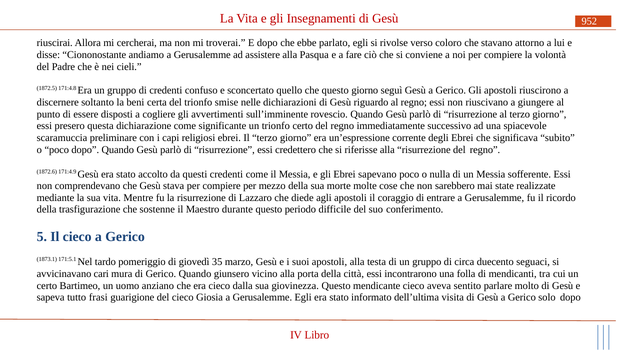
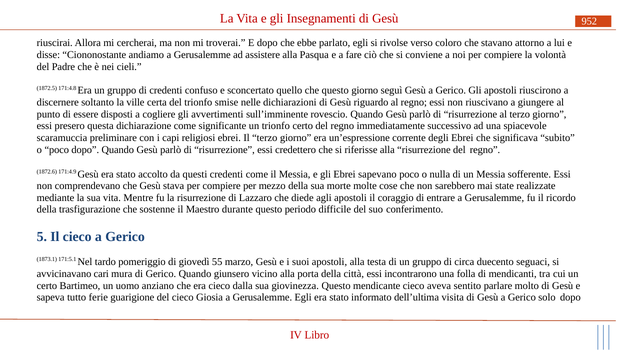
beni: beni -> ville
35: 35 -> 55
frasi: frasi -> ferie
